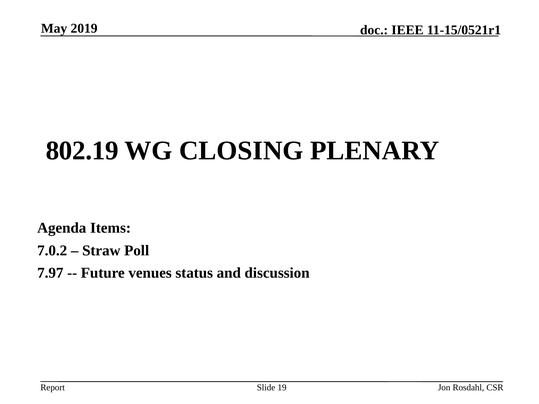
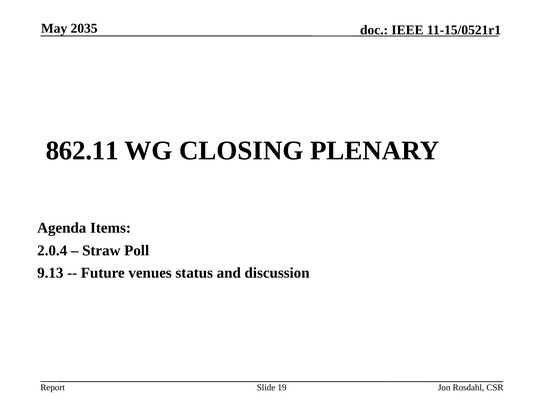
2019: 2019 -> 2035
802.19: 802.19 -> 862.11
7.0.2: 7.0.2 -> 2.0.4
7.97: 7.97 -> 9.13
